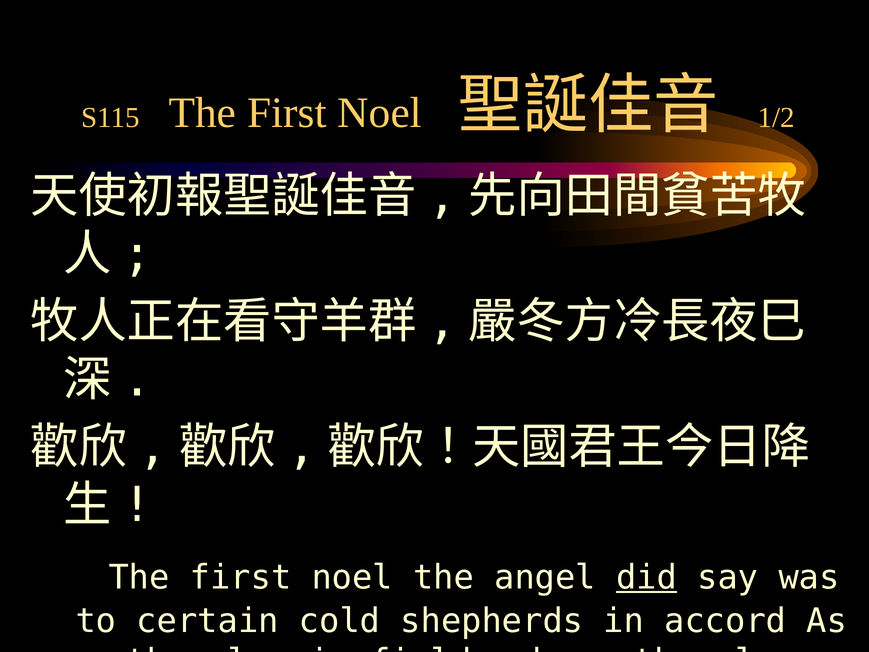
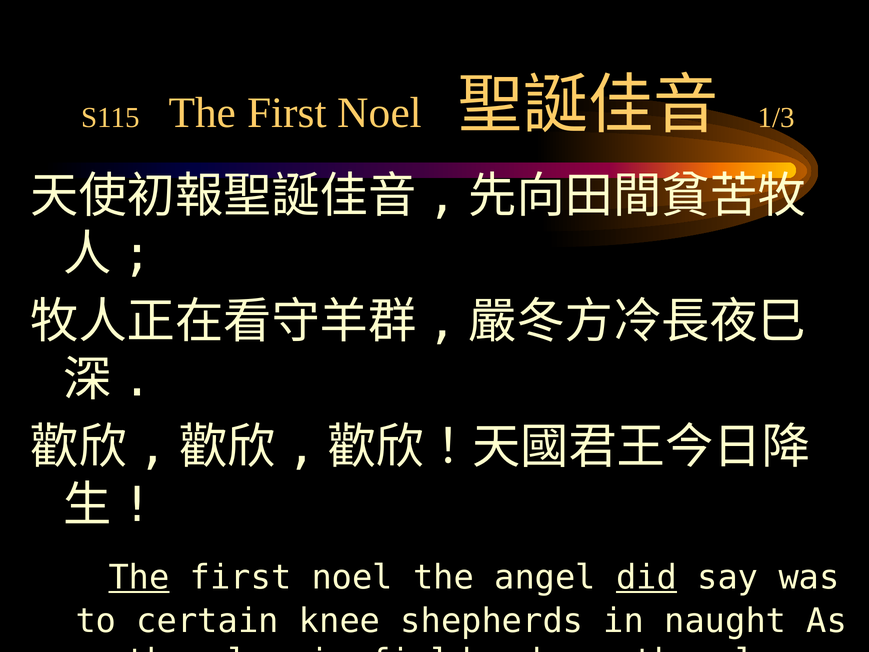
1/2: 1/2 -> 1/3
The at (139, 577) underline: none -> present
certain cold: cold -> knee
accord: accord -> naught
